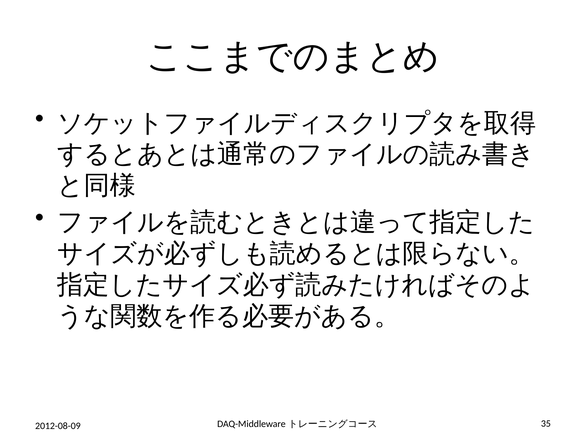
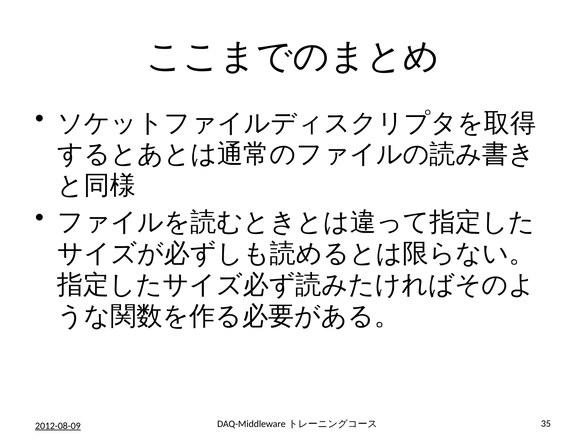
2012-08-09 underline: none -> present
